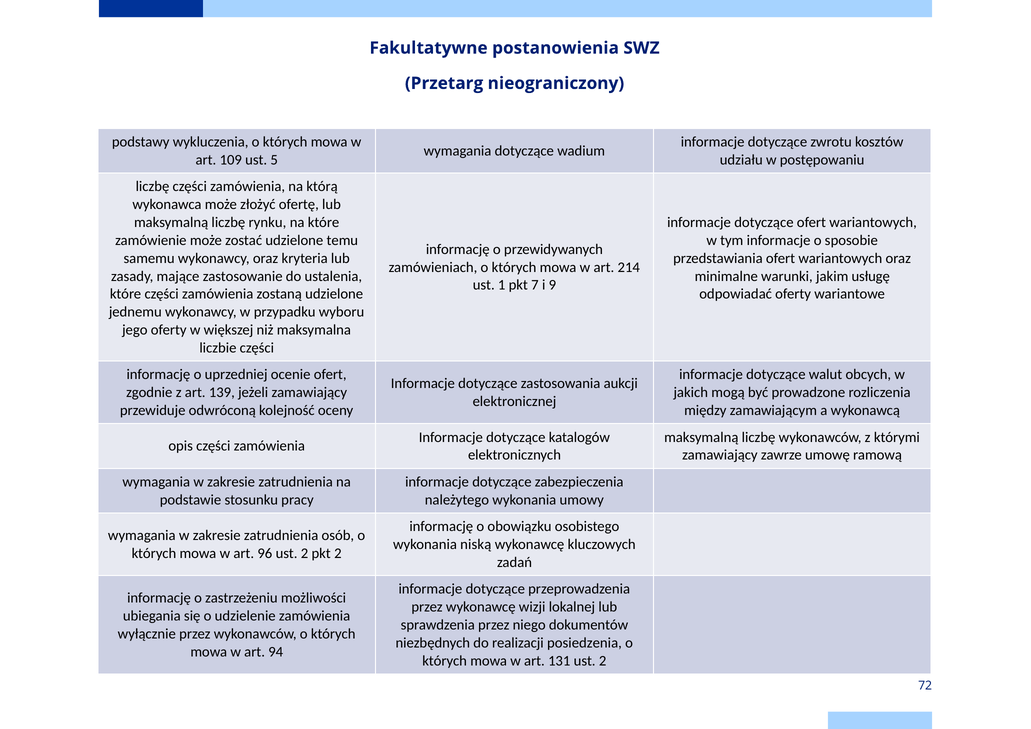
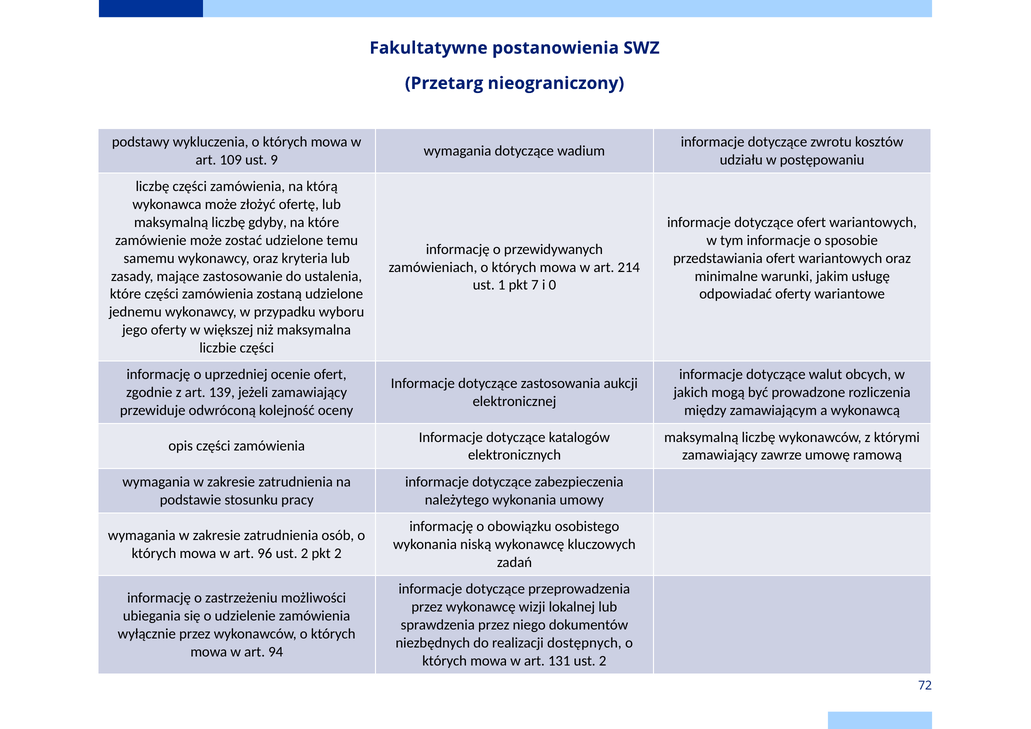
5: 5 -> 9
rynku: rynku -> gdyby
9: 9 -> 0
posiedzenia: posiedzenia -> dostępnych
